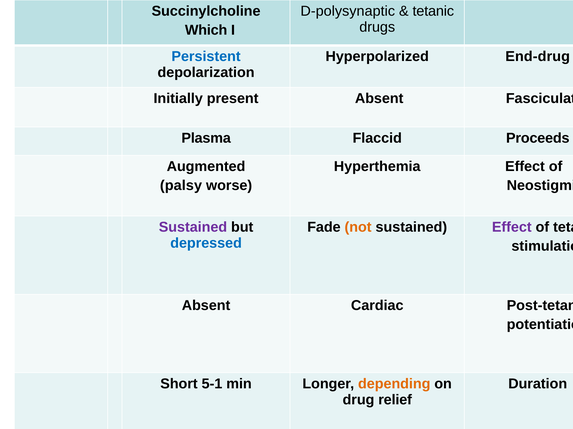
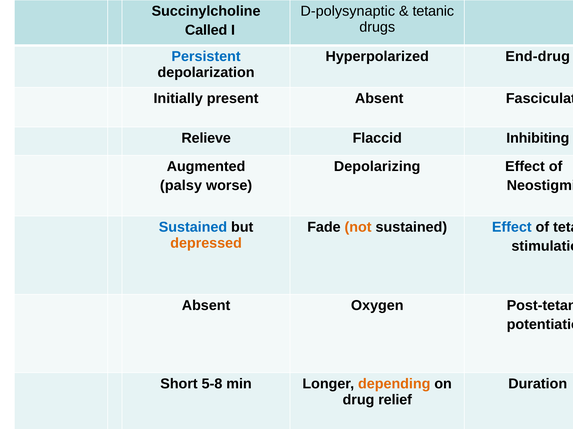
Which: Which -> Called
Plasma: Plasma -> Relieve
Proceeds: Proceeds -> Inhibiting
Hyperthemia: Hyperthemia -> Depolarizing
Sustained at (193, 228) colour: purple -> blue
Effect at (512, 228) colour: purple -> blue
depressed colour: blue -> orange
Cardiac: Cardiac -> Oxygen
5-1: 5-1 -> 5-8
